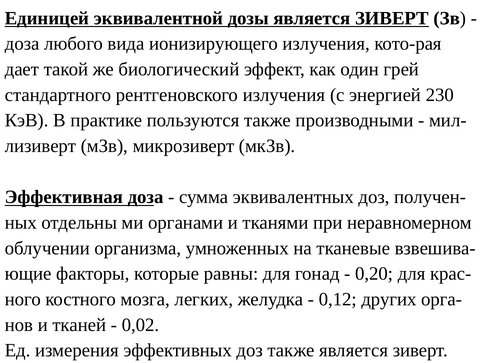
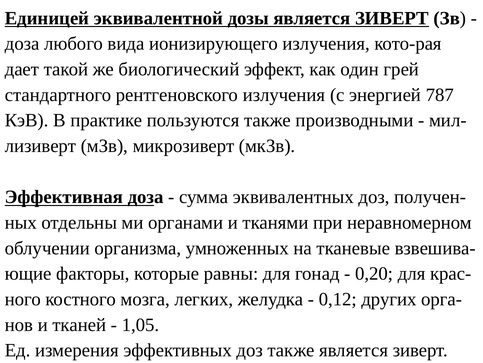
230: 230 -> 787
0,02: 0,02 -> 1,05
